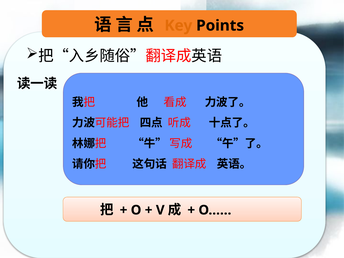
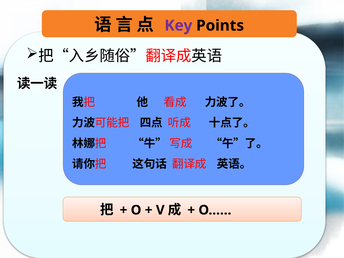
Key colour: orange -> purple
